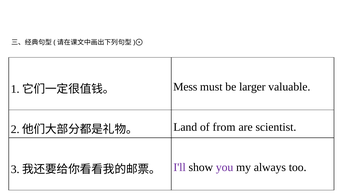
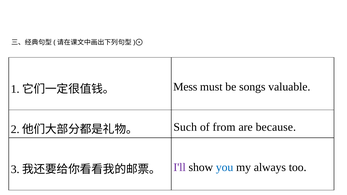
larger: larger -> songs
Land: Land -> Such
scientist: scientist -> because
you colour: purple -> blue
